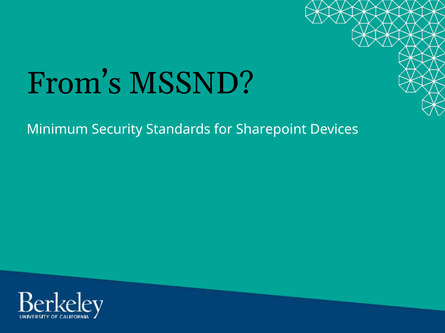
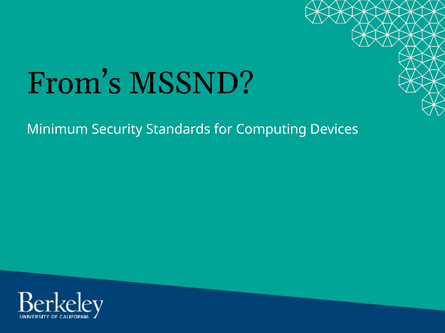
Sharepoint: Sharepoint -> Computing
